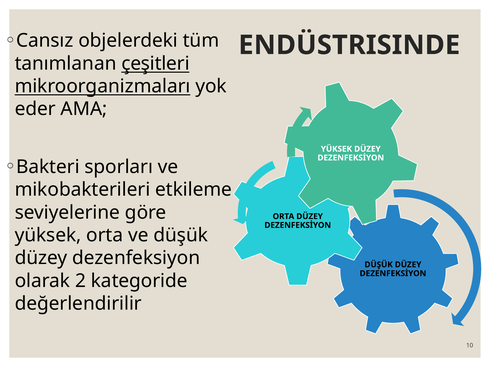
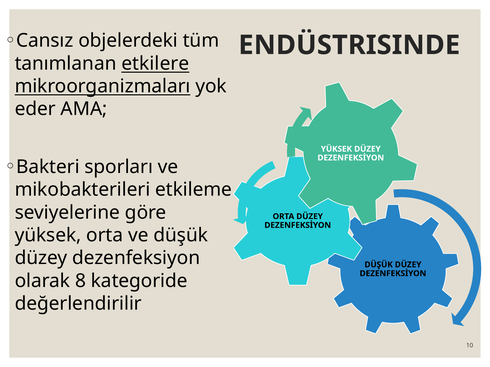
çeşitleri: çeşitleri -> etkilere
2: 2 -> 8
